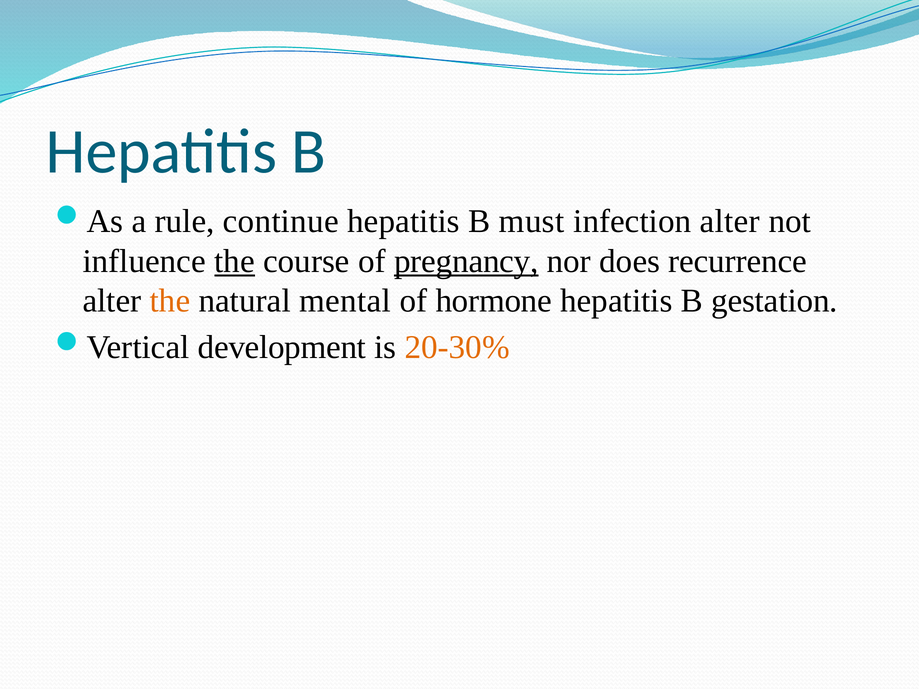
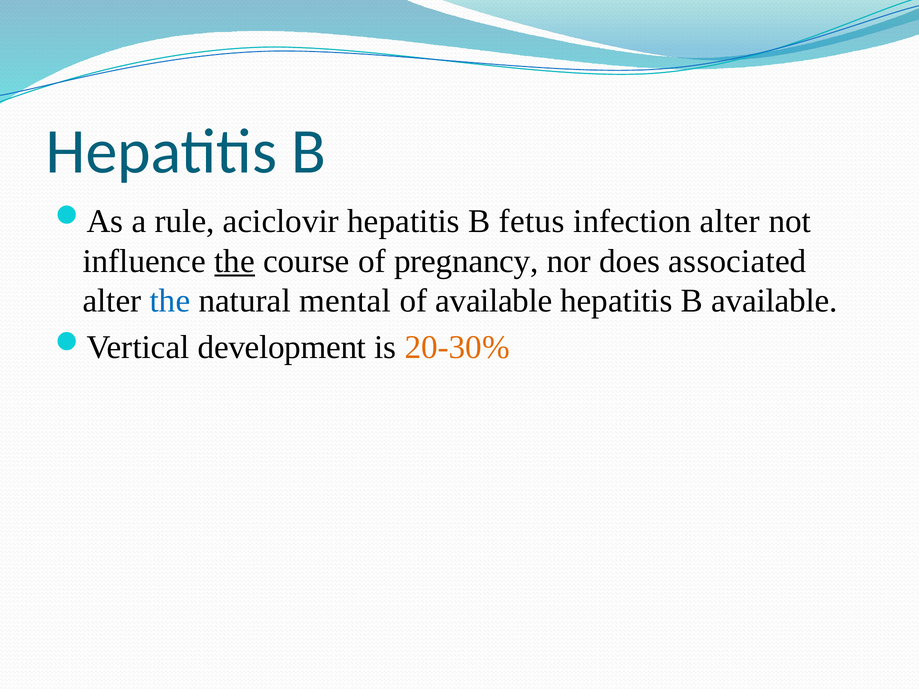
continue: continue -> aciclovir
must: must -> fetus
pregnancy underline: present -> none
recurrence: recurrence -> associated
the at (170, 301) colour: orange -> blue
of hormone: hormone -> available
B gestation: gestation -> available
